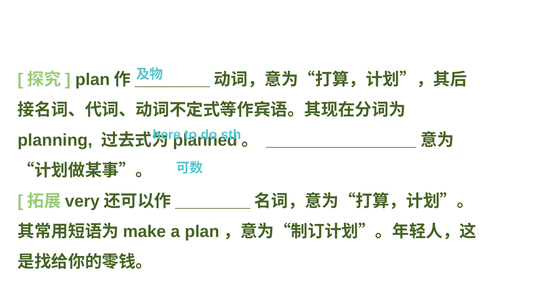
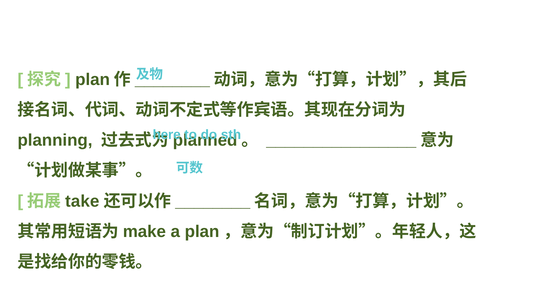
very: very -> take
